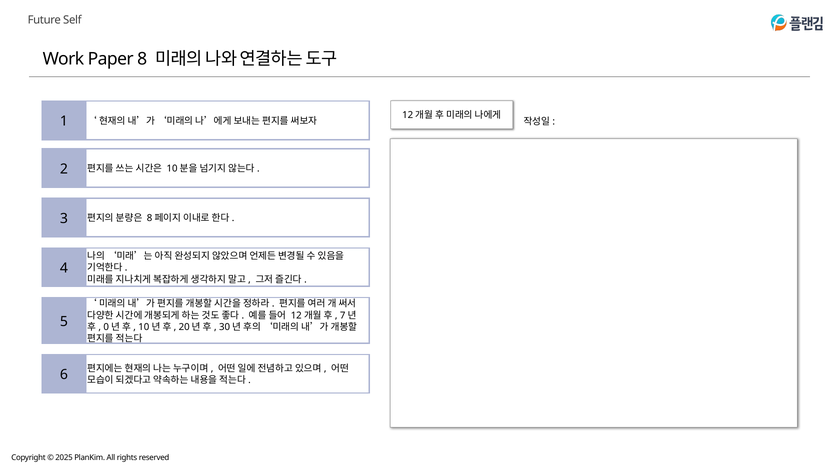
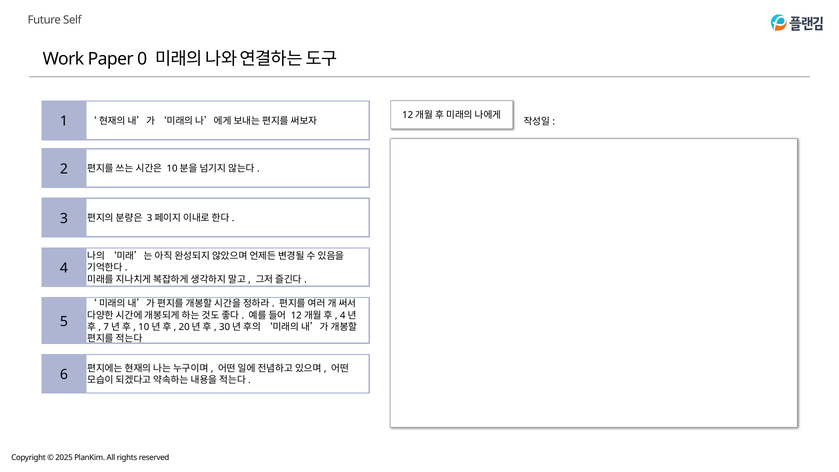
Paper 8: 8 -> 0
8 at (150, 218): 8 -> 3
7 at (343, 315): 7 -> 4
0: 0 -> 7
